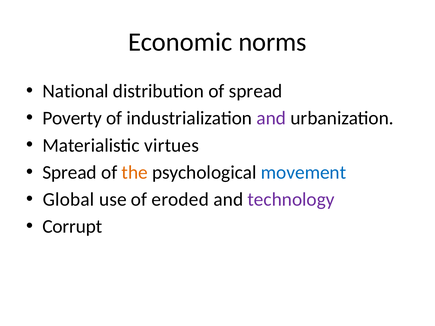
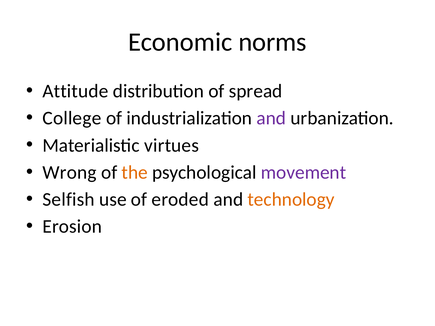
National: National -> Attitude
Poverty: Poverty -> College
Spread at (70, 172): Spread -> Wrong
movement colour: blue -> purple
Global: Global -> Selfish
technology colour: purple -> orange
Corrupt: Corrupt -> Erosion
